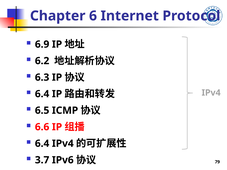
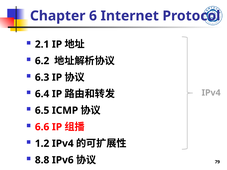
6.9: 6.9 -> 2.1
6.4 at (42, 144): 6.4 -> 1.2
3.7: 3.7 -> 8.8
